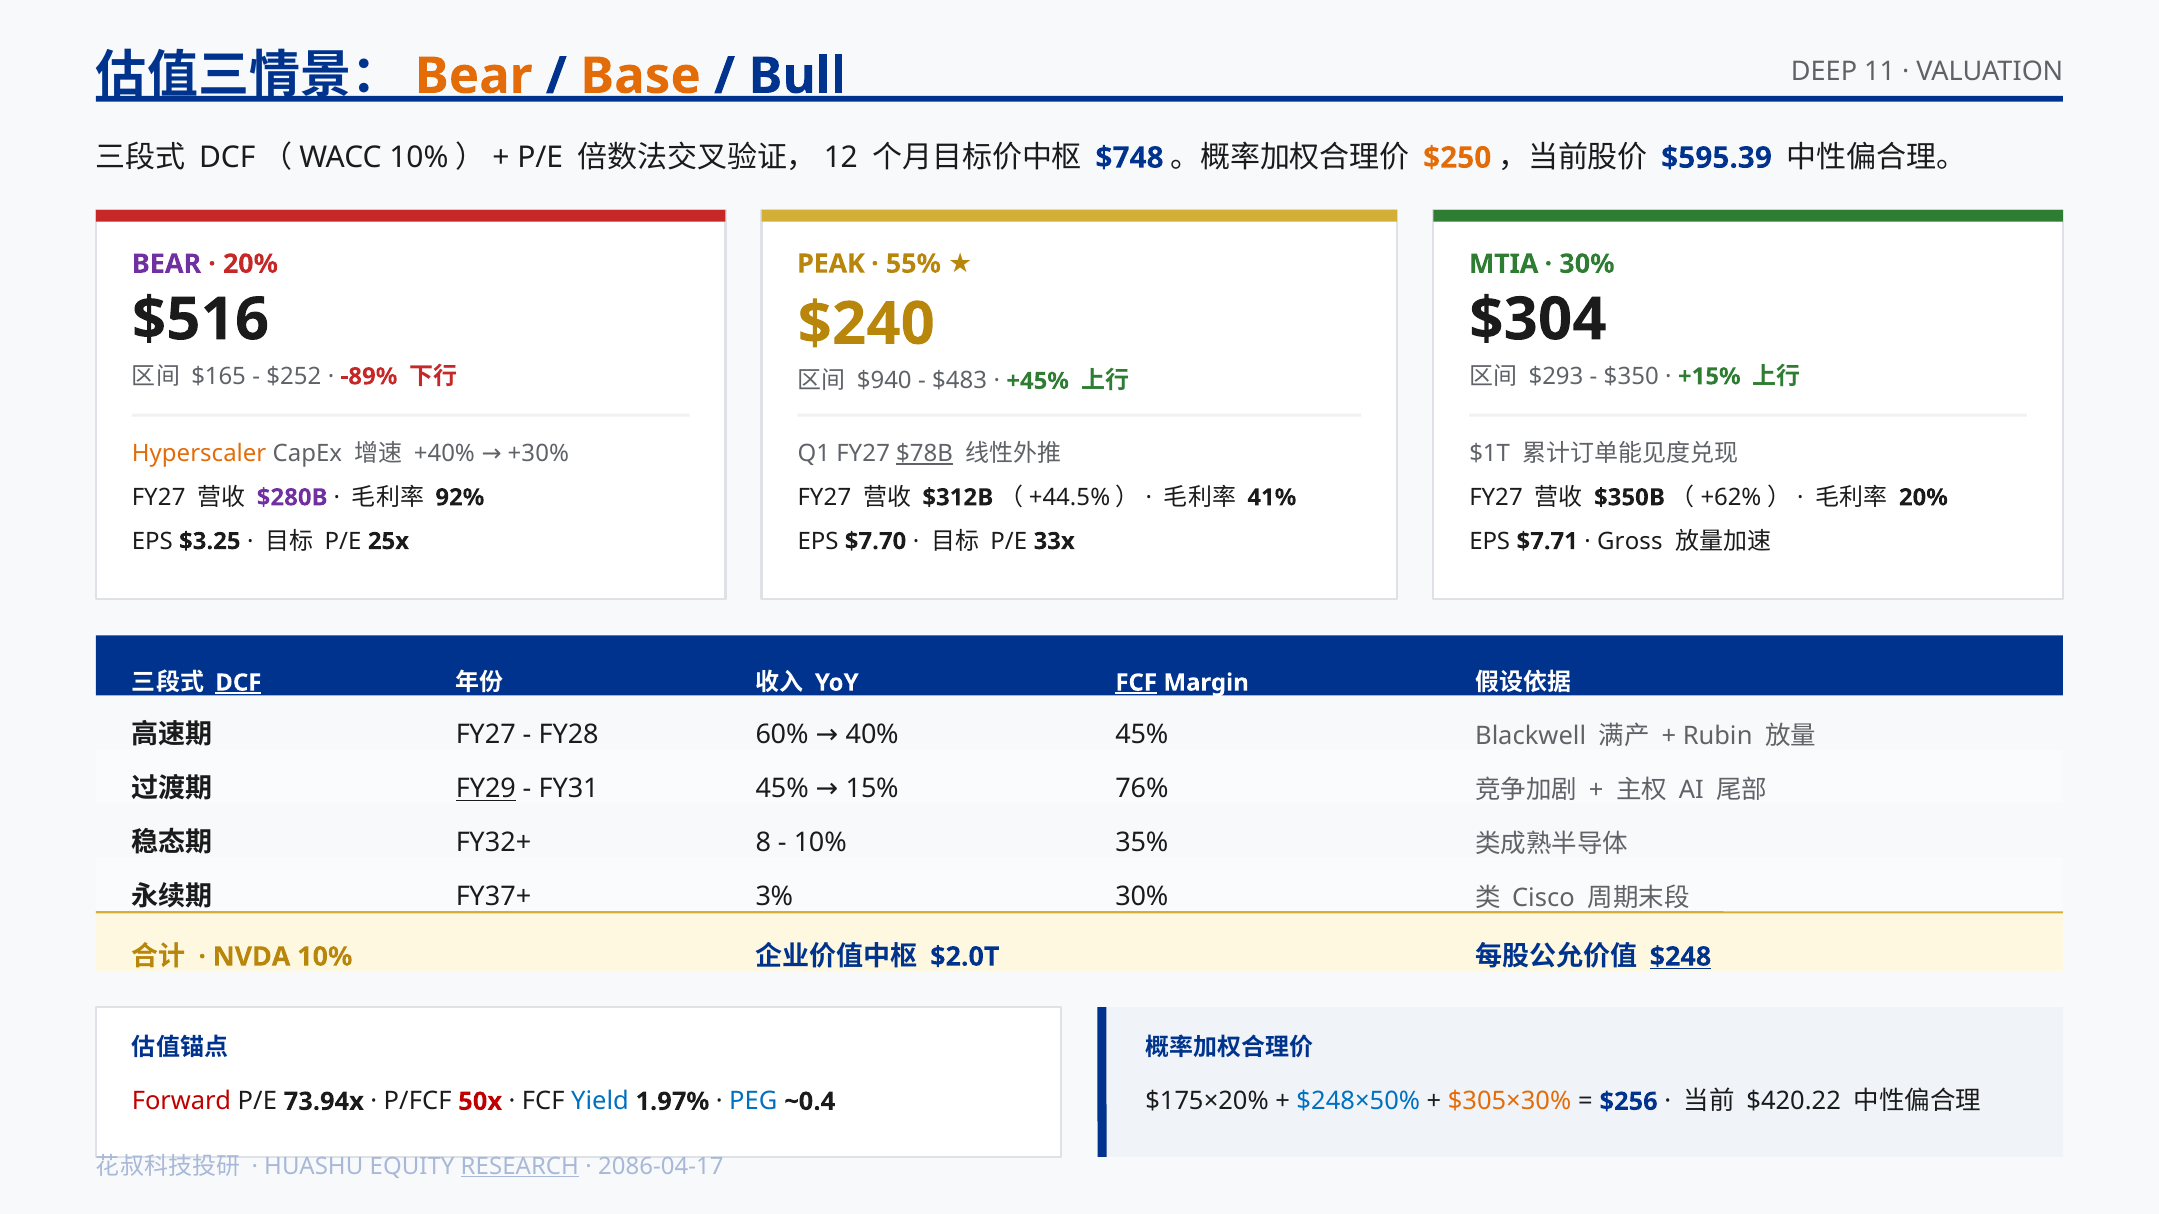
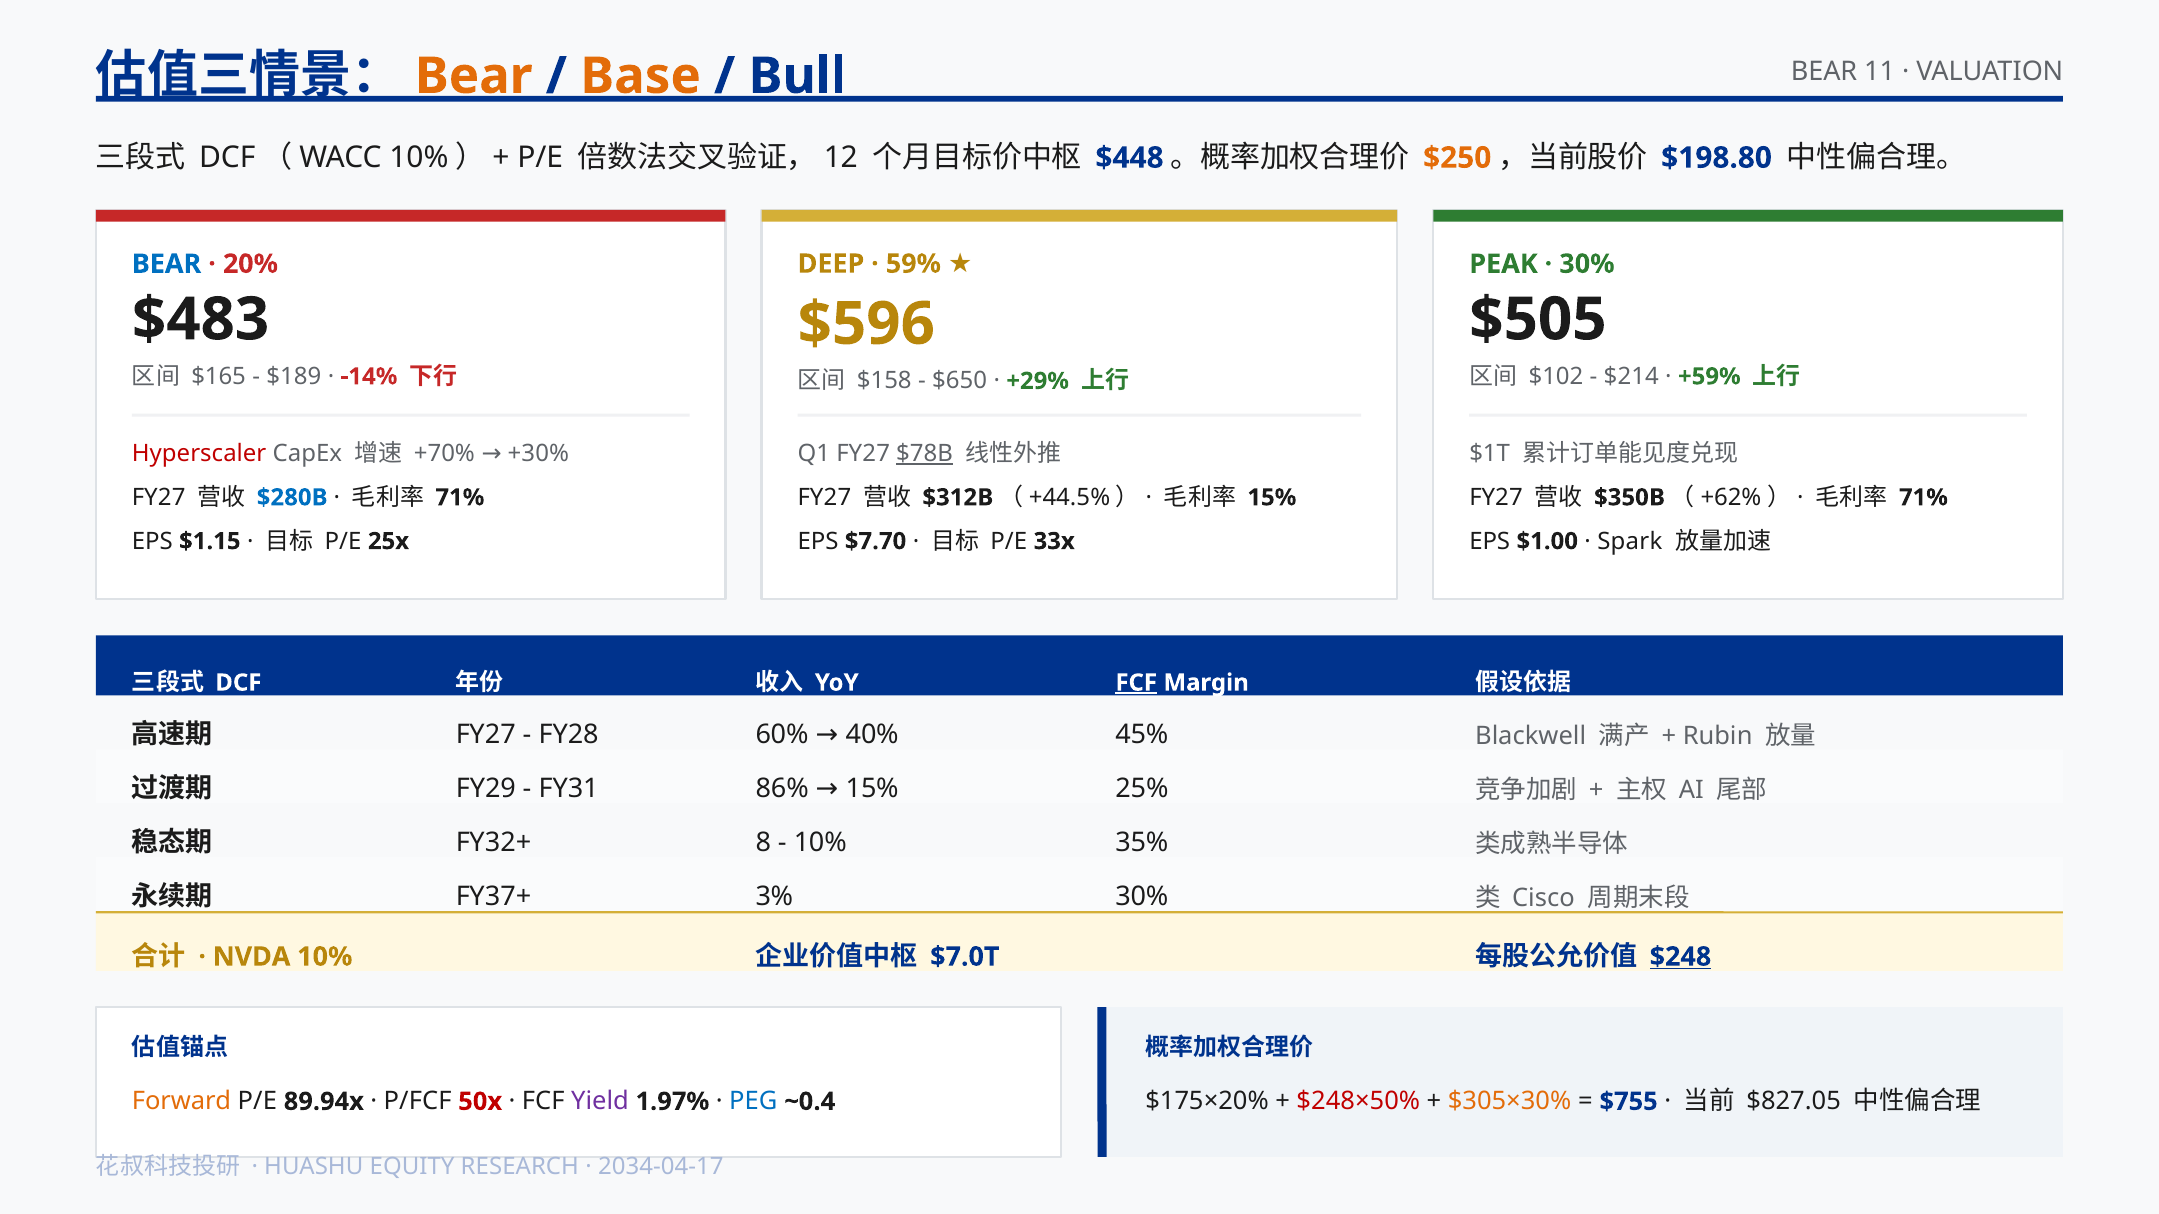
Bull DEEP: DEEP -> BEAR
$748: $748 -> $448
$595.39: $595.39 -> $198.80
BEAR at (167, 264) colour: purple -> blue
PEAK: PEAK -> DEEP
55%: 55% -> 59%
MTIA: MTIA -> PEAK
$516: $516 -> $483
$304: $304 -> $505
$240: $240 -> $596
$252: $252 -> $189
-89%: -89% -> -14%
$293: $293 -> $102
$350: $350 -> $214
+15%: +15% -> +59%
$940: $940 -> $158
$483: $483 -> $650
+45%: +45% -> +29%
Hyperscaler colour: orange -> red
+40%: +40% -> +70%
$280B colour: purple -> blue
92% at (460, 498): 92% -> 71%
41% at (1272, 498): 41% -> 15%
20% at (1923, 498): 20% -> 71%
$3.25: $3.25 -> $1.15
$7.71: $7.71 -> $1.00
Gross: Gross -> Spark
DCF underline: present -> none
76%: 76% -> 25%
FY29 underline: present -> none
FY31 45%: 45% -> 86%
$2.0T: $2.0T -> $7.0T
Forward colour: red -> orange
73.94x: 73.94x -> 89.94x
Yield colour: blue -> purple
$248×50% colour: blue -> red
$256: $256 -> $755
$420.22: $420.22 -> $827.05
RESEARCH underline: present -> none
2086-04-17: 2086-04-17 -> 2034-04-17
